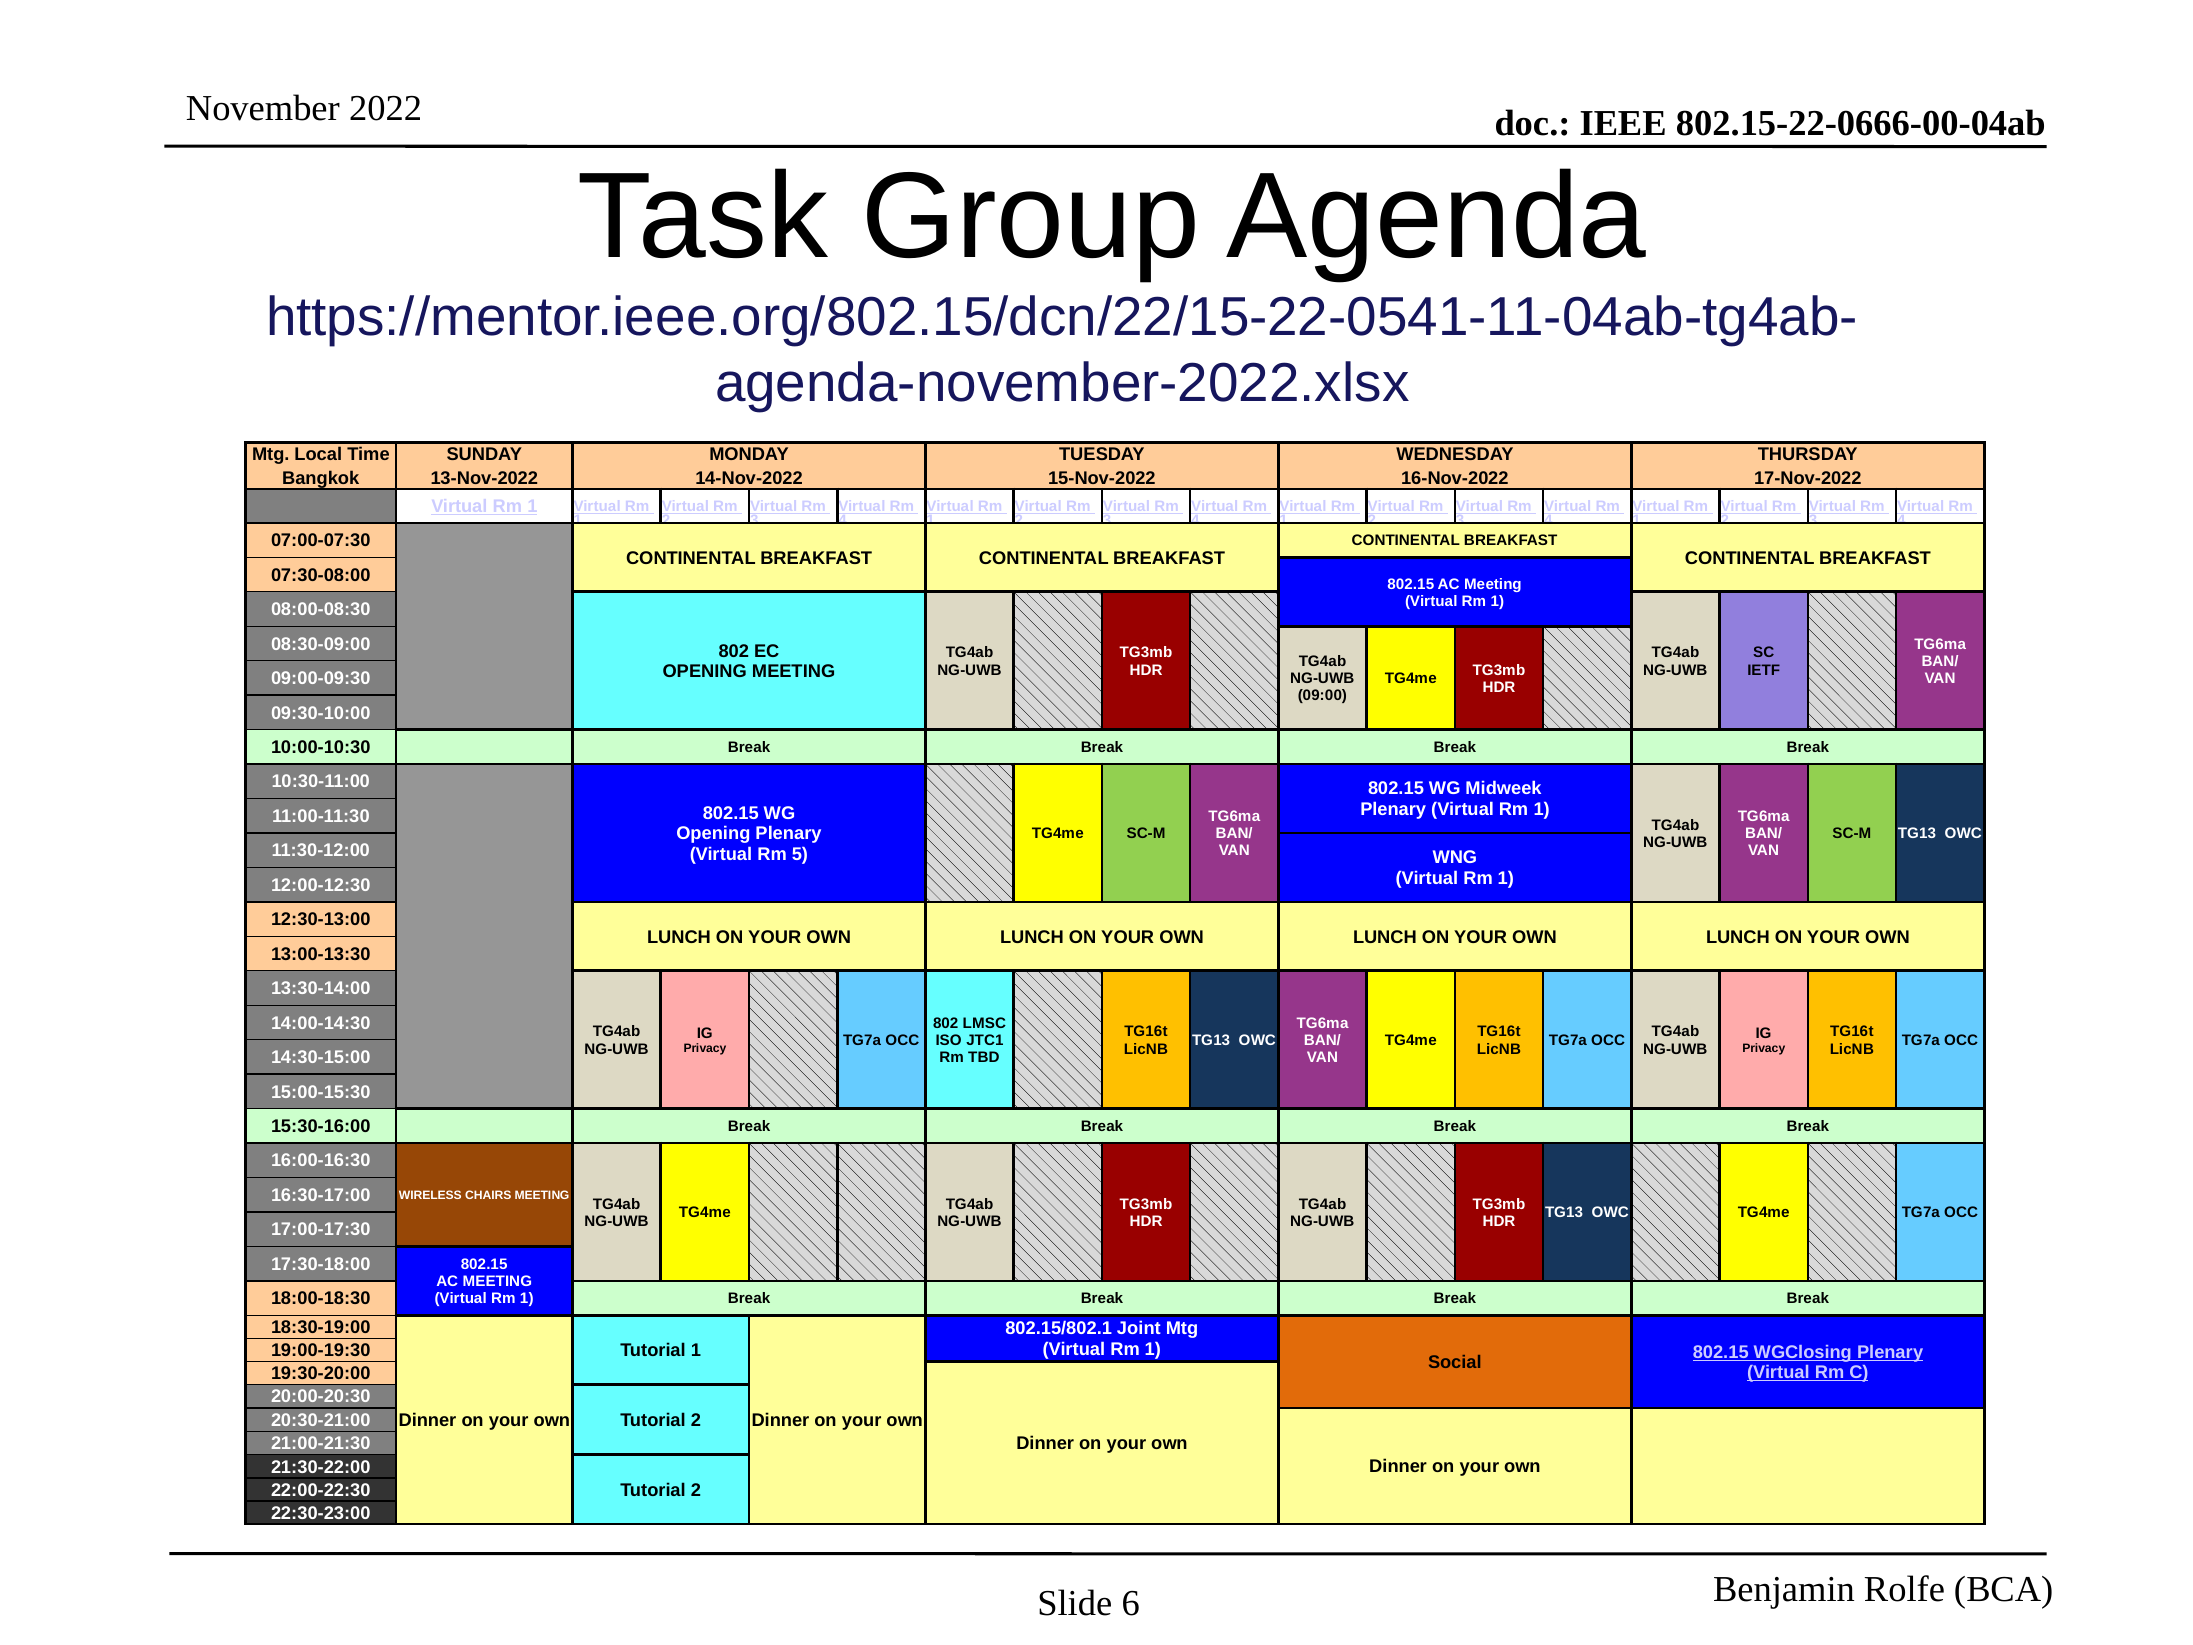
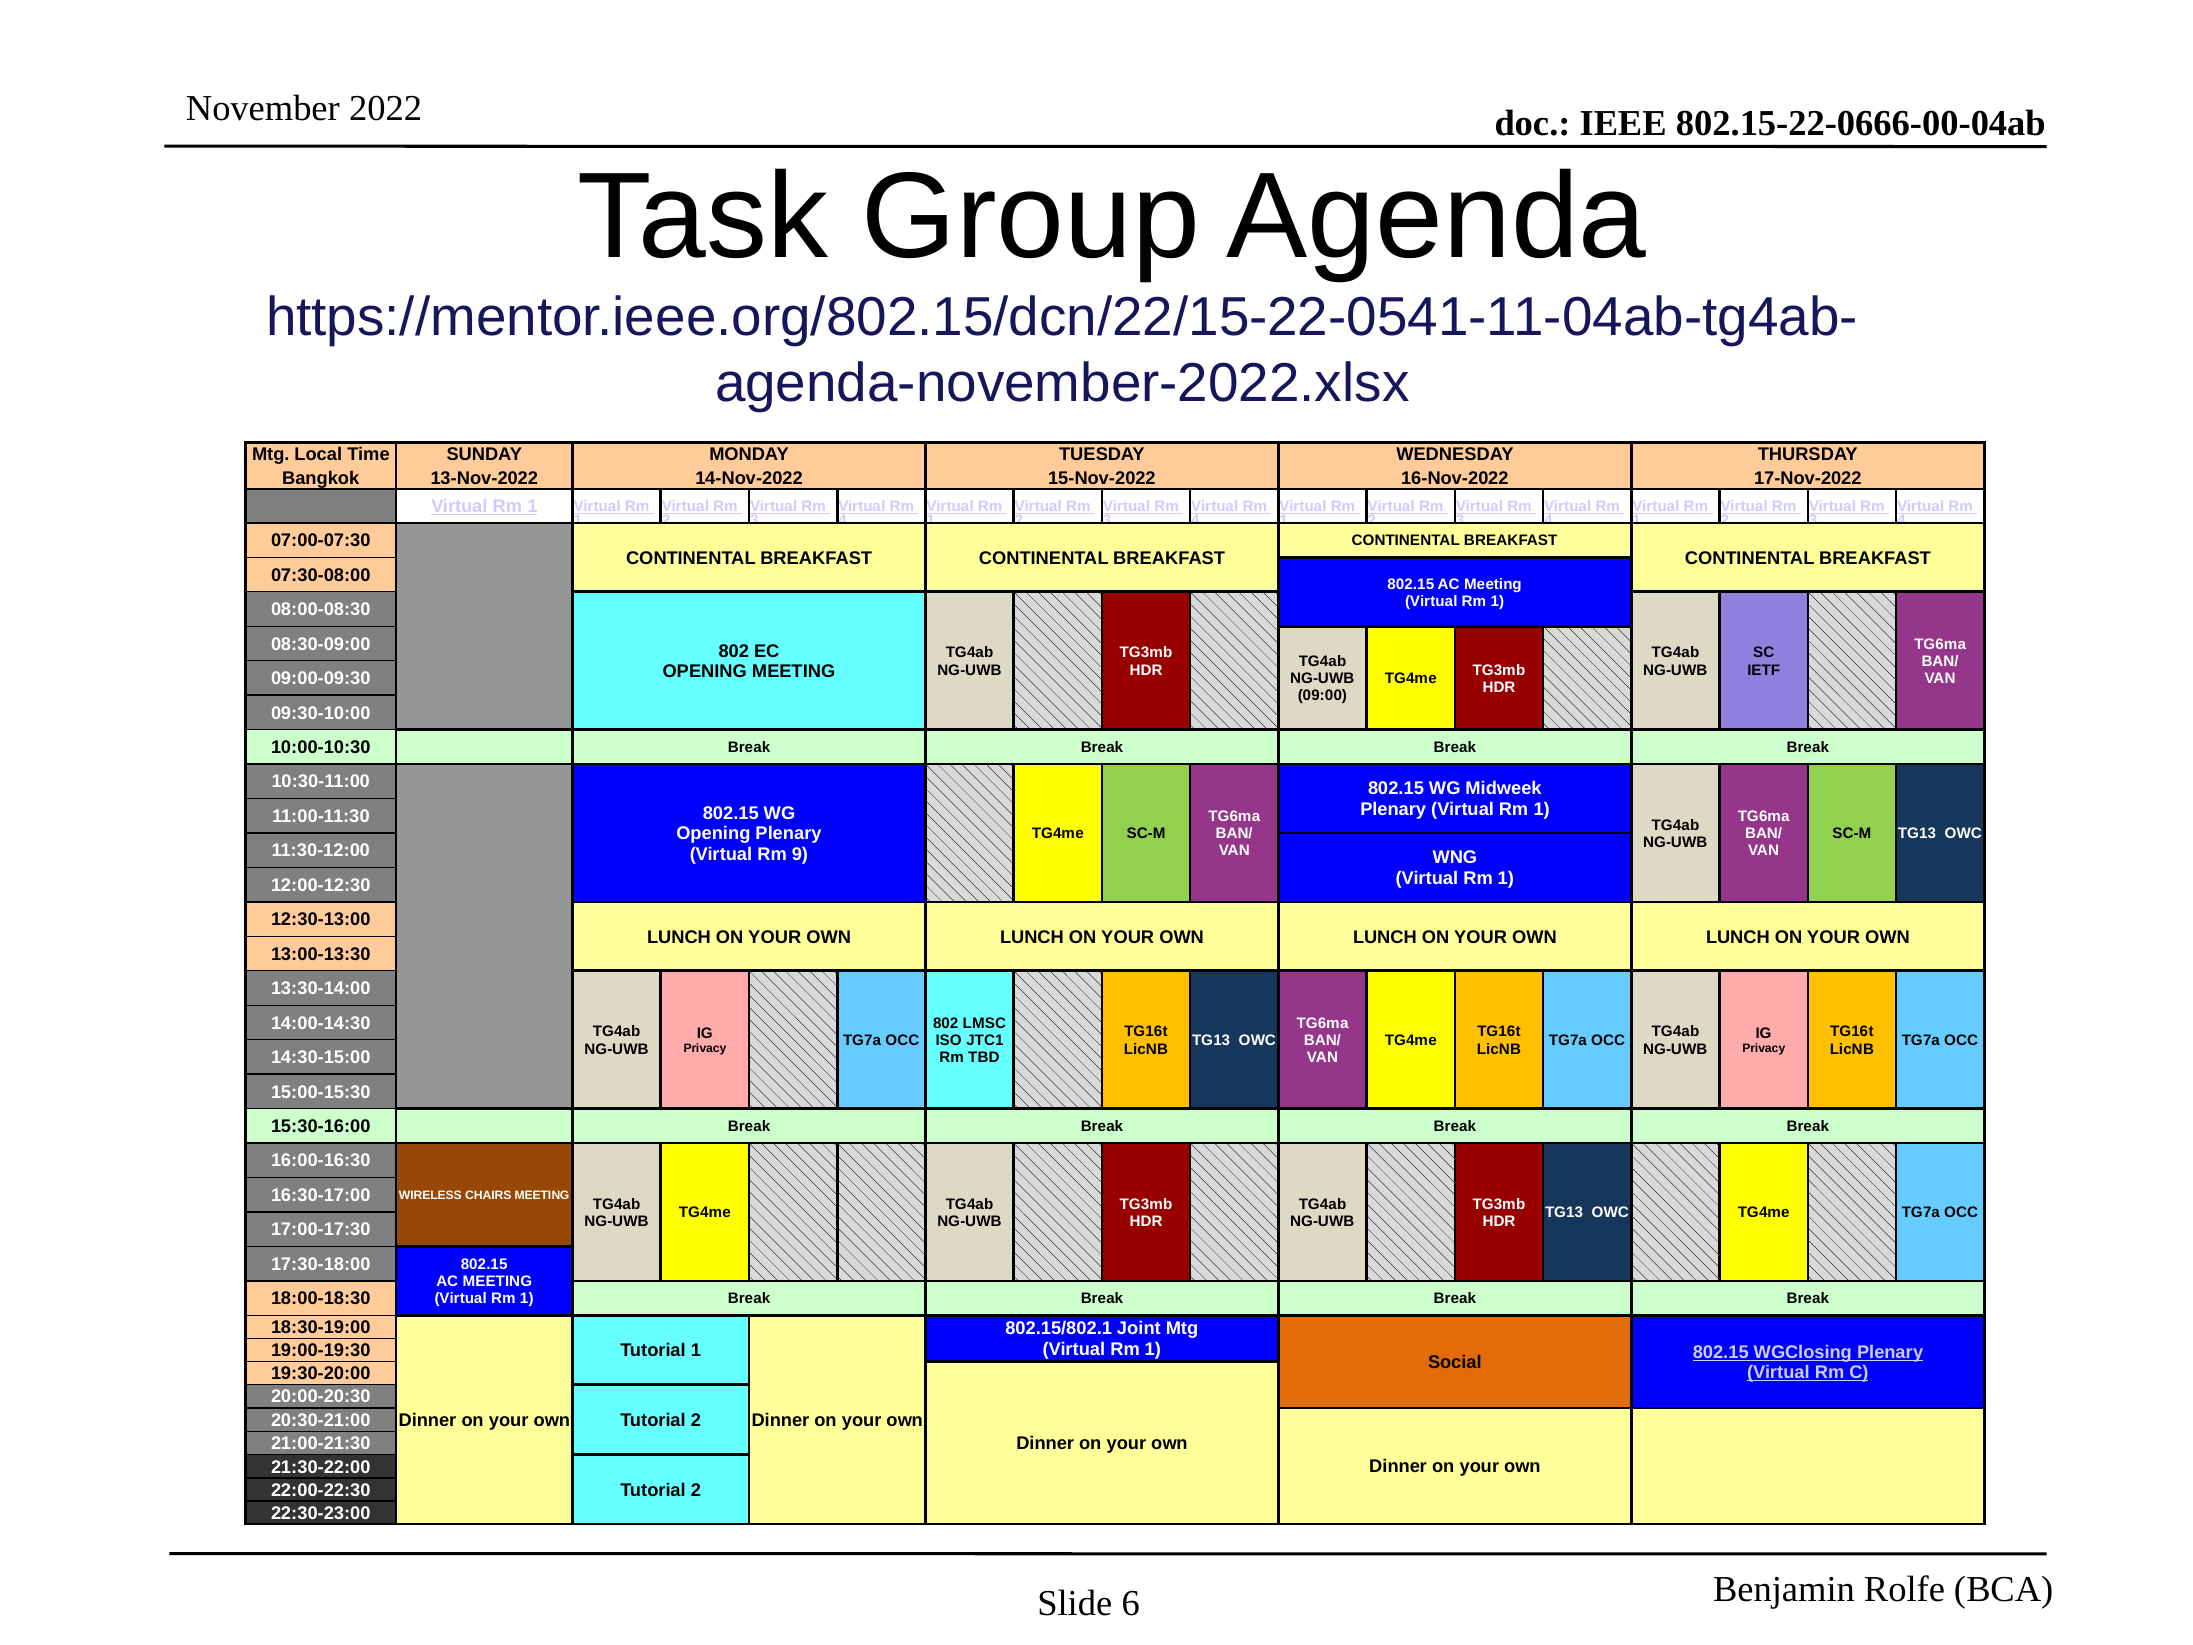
5: 5 -> 9
